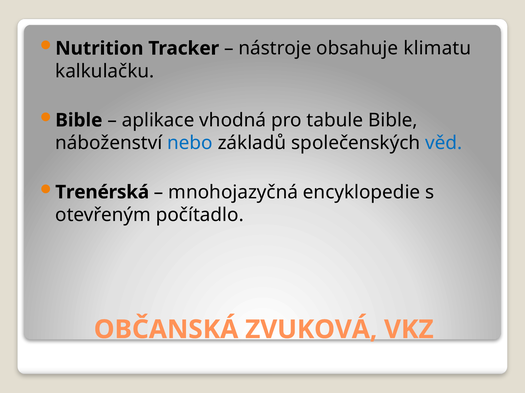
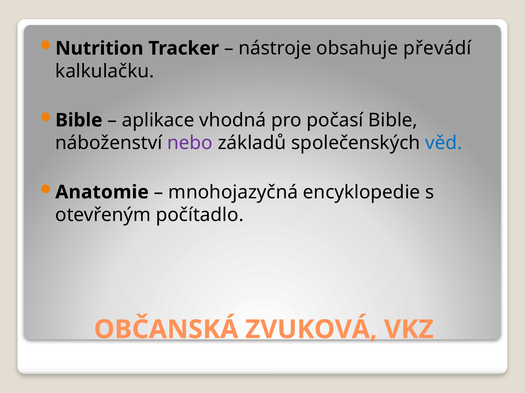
klimatu: klimatu -> převádí
tabule: tabule -> počasí
nebo colour: blue -> purple
Trenérská: Trenérská -> Anatomie
